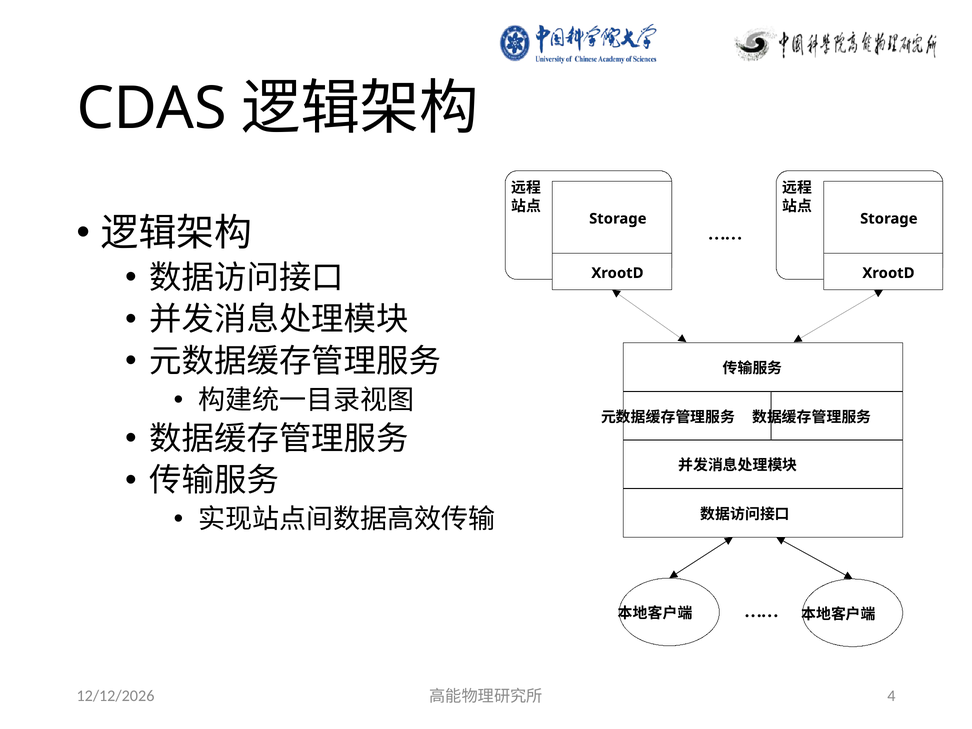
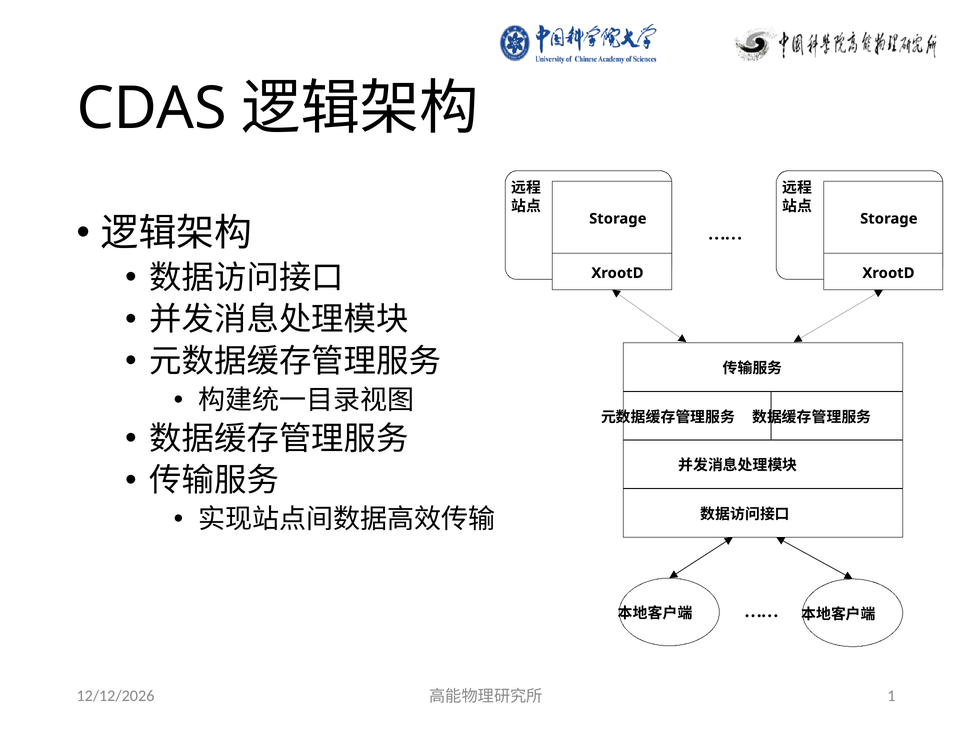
4: 4 -> 1
